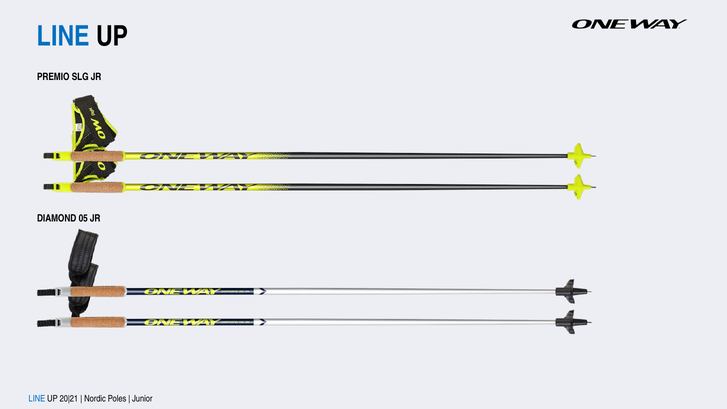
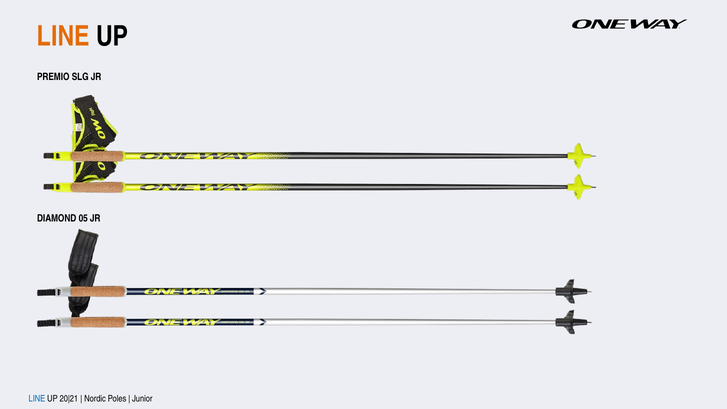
LINE at (63, 37) colour: blue -> orange
